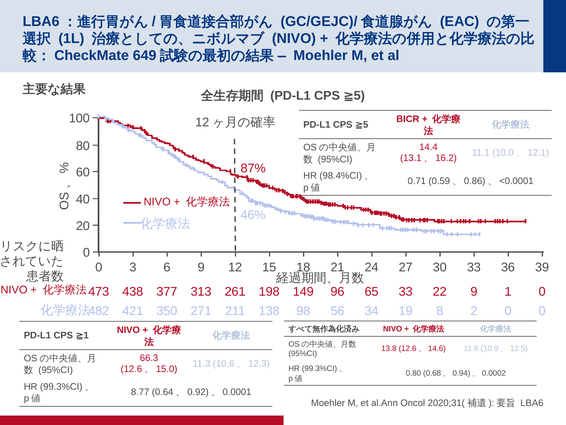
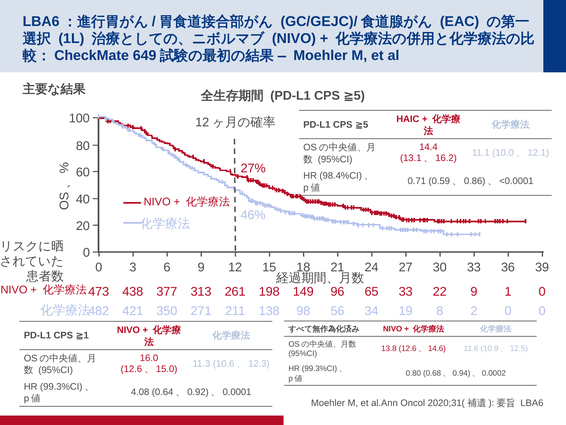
BICR: BICR -> HAIC
87%: 87% -> 27%
66.3: 66.3 -> 16.0
8.77: 8.77 -> 4.08
